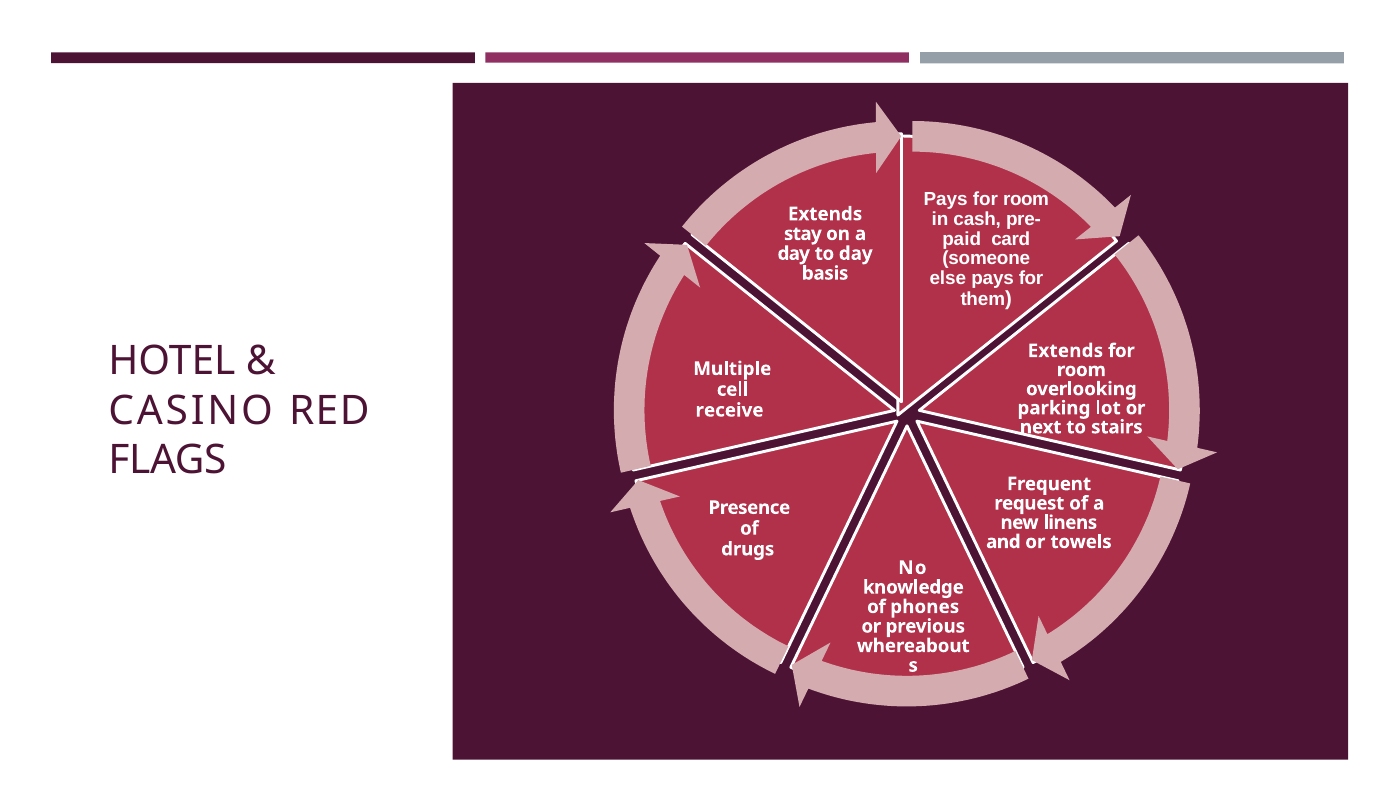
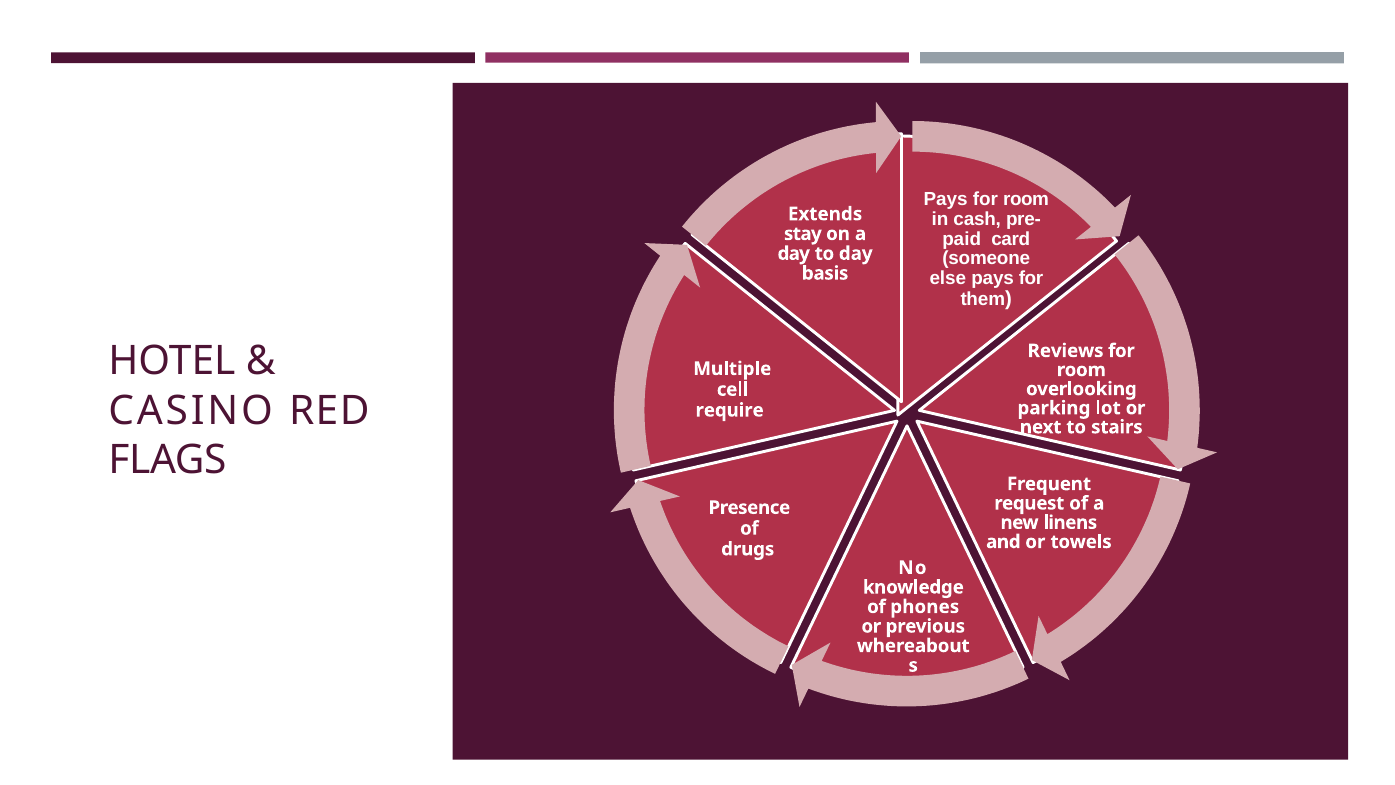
Extends at (1065, 351): Extends -> Reviews
receive: receive -> require
